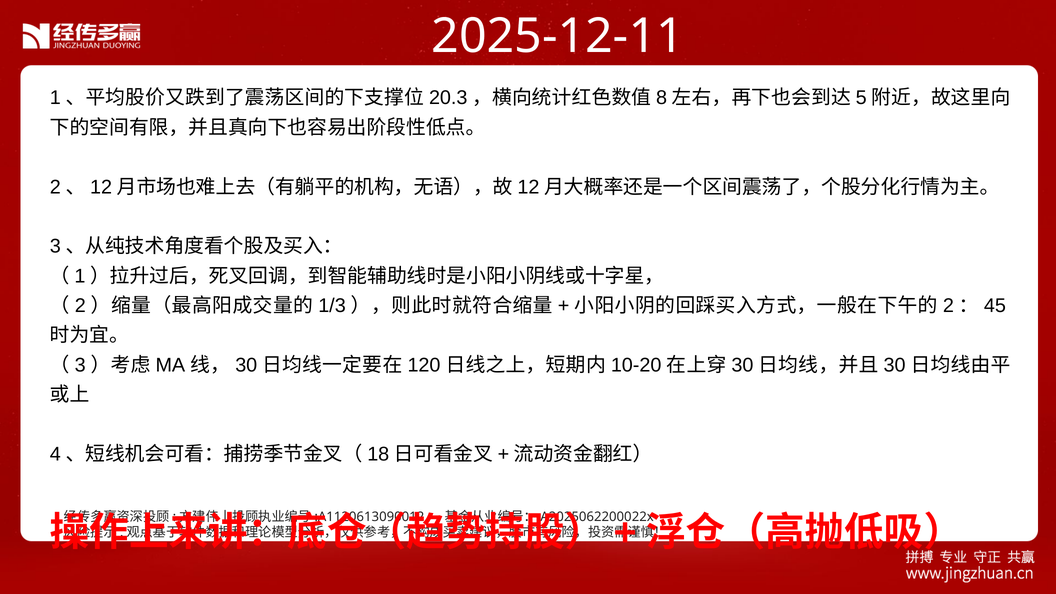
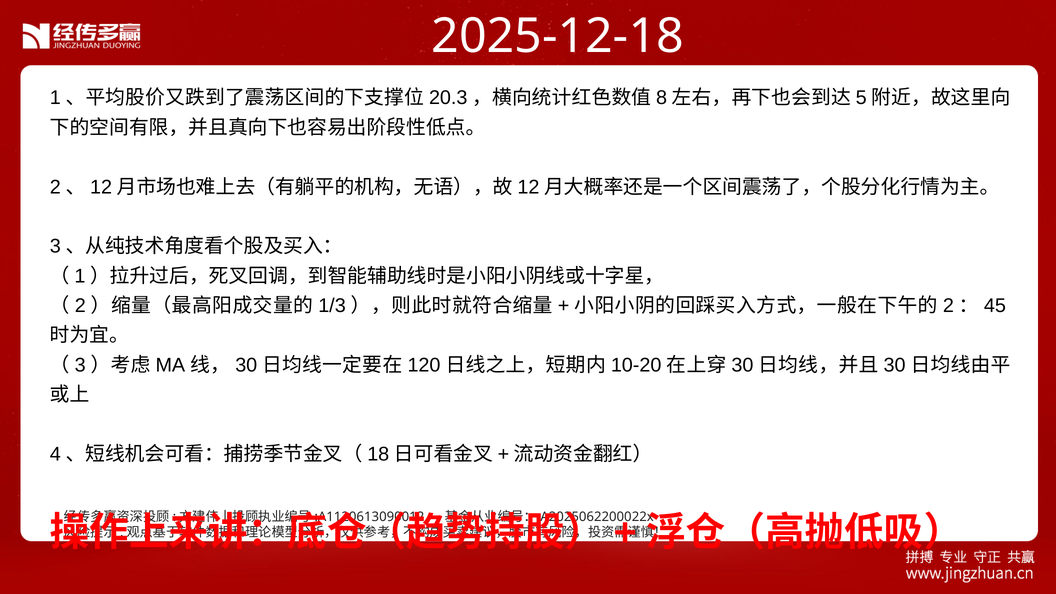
2025-12-11: 2025-12-11 -> 2025-12-18
